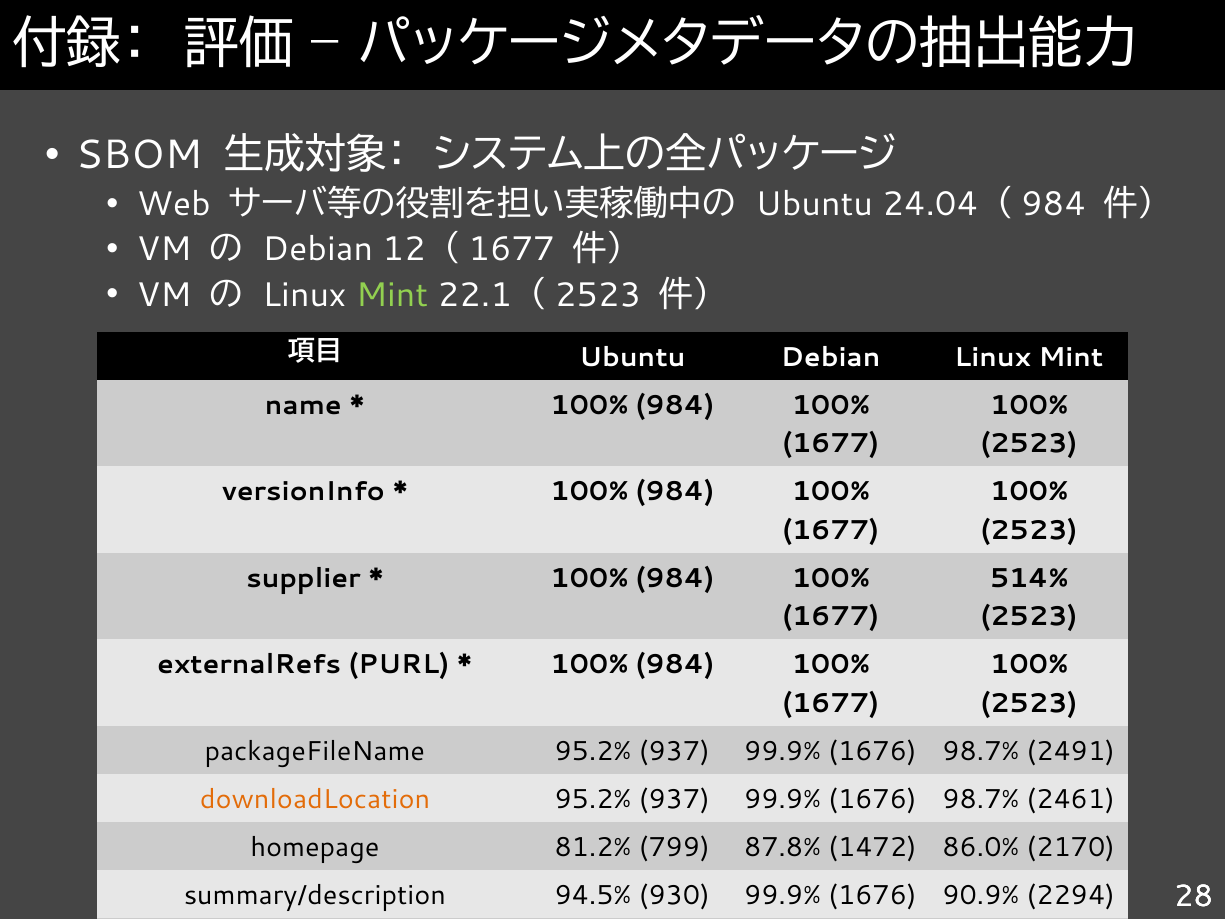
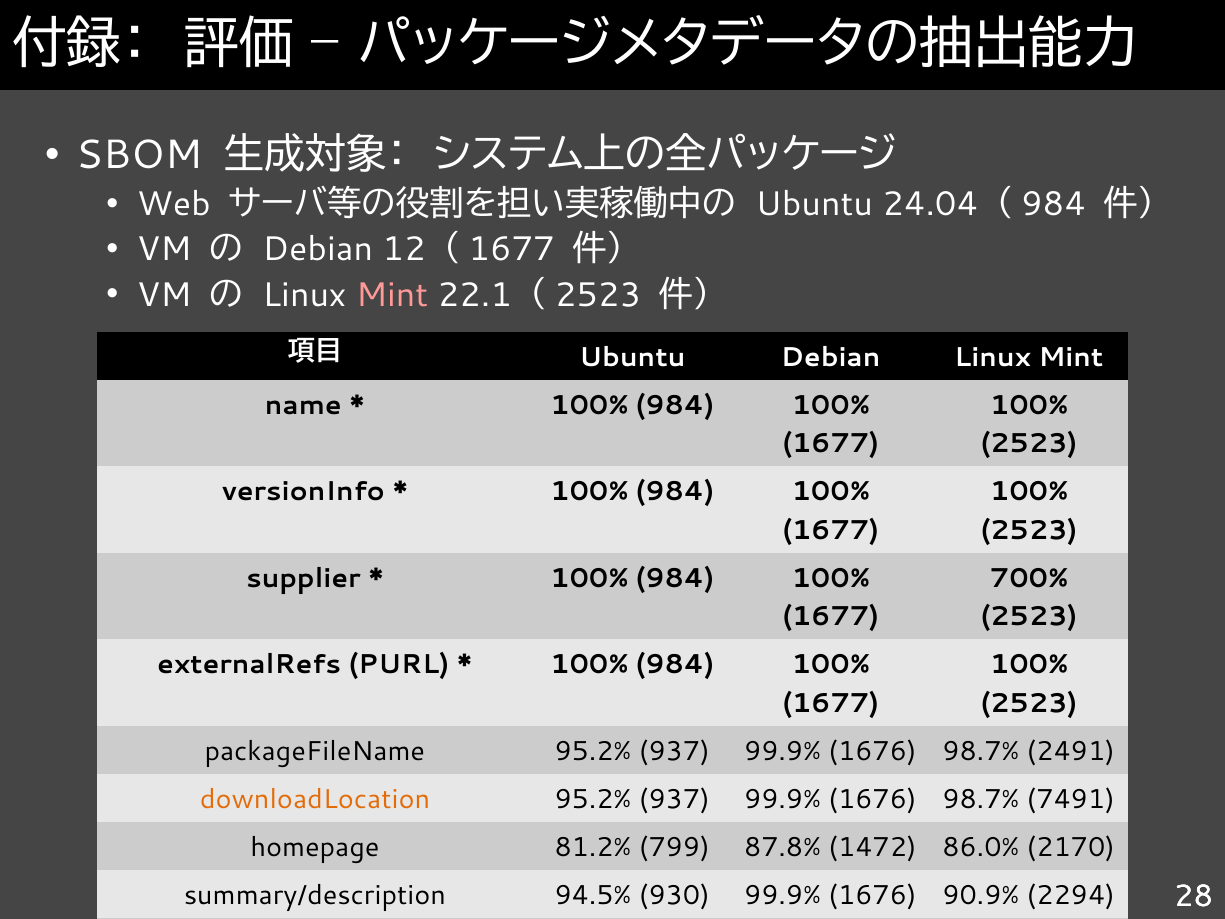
Mint at (392, 295) colour: light green -> pink
514%: 514% -> 700%
2461: 2461 -> 7491
